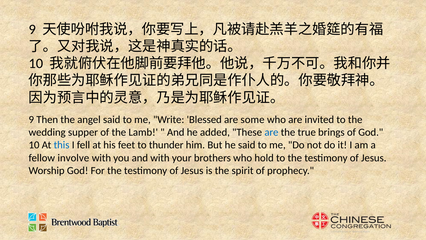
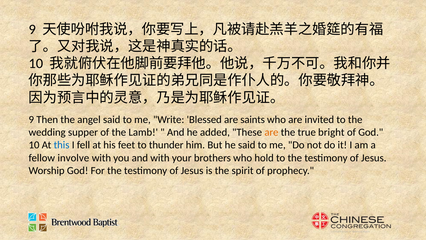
some: some -> saints
are at (271, 132) colour: blue -> orange
brings: brings -> bright
